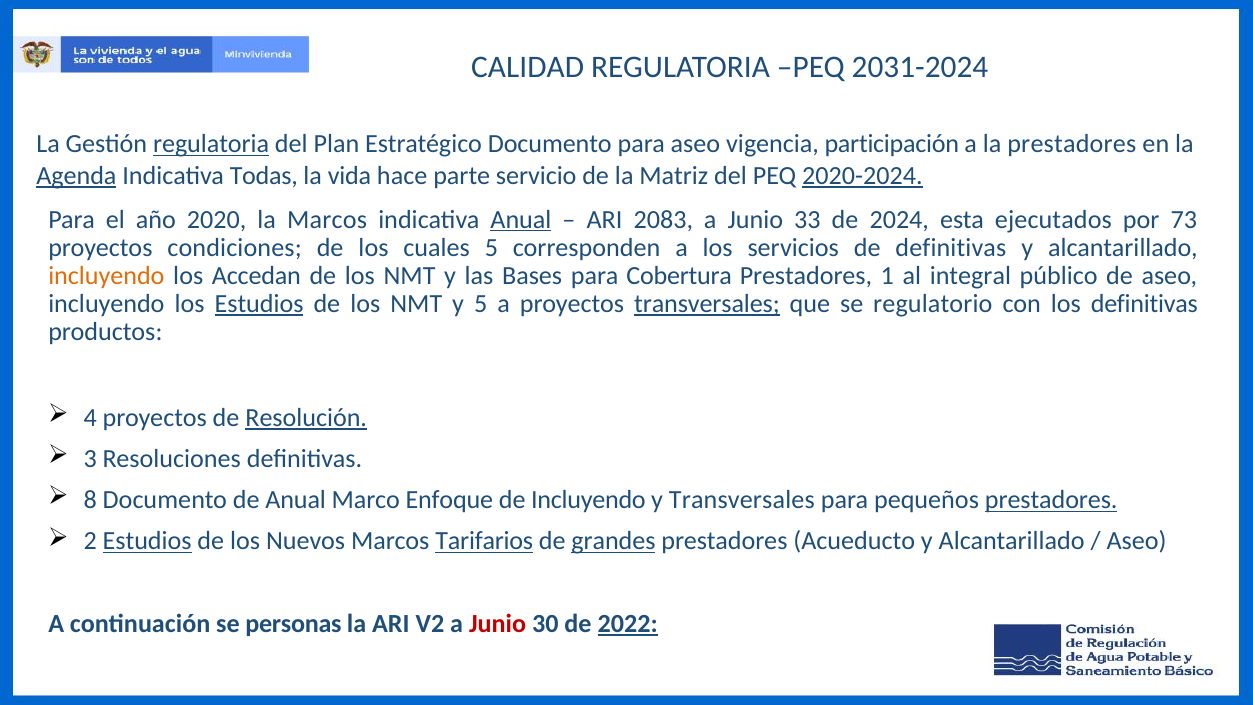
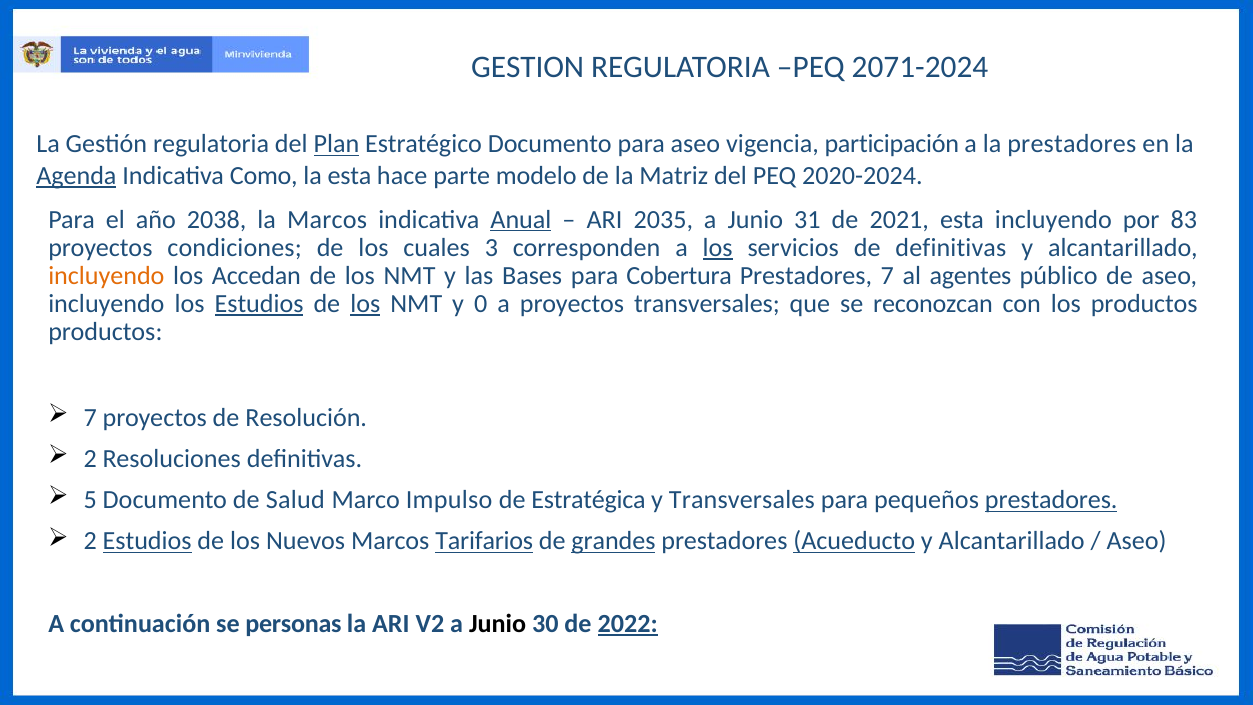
CALIDAD: CALIDAD -> GESTION
2031-2024: 2031-2024 -> 2071-2024
regulatoria at (211, 144) underline: present -> none
Plan underline: none -> present
Todas: Todas -> Como
la vida: vida -> esta
servicio: servicio -> modelo
2020-2024 underline: present -> none
2020: 2020 -> 2038
2083: 2083 -> 2035
33: 33 -> 31
2024: 2024 -> 2021
esta ejecutados: ejecutados -> incluyendo
73: 73 -> 83
cuales 5: 5 -> 3
los at (718, 248) underline: none -> present
Prestadores 1: 1 -> 7
integral: integral -> agentes
los at (365, 304) underline: none -> present
y 5: 5 -> 0
transversales at (707, 304) underline: present -> none
regulatorio: regulatorio -> reconozcan
los definitivas: definitivas -> productos
4 at (90, 417): 4 -> 7
Resolución underline: present -> none
3 at (90, 459): 3 -> 2
8: 8 -> 5
de Anual: Anual -> Salud
Enfoque: Enfoque -> Impulso
de Incluyendo: Incluyendo -> Estratégica
Acueducto underline: none -> present
Junio at (498, 624) colour: red -> black
